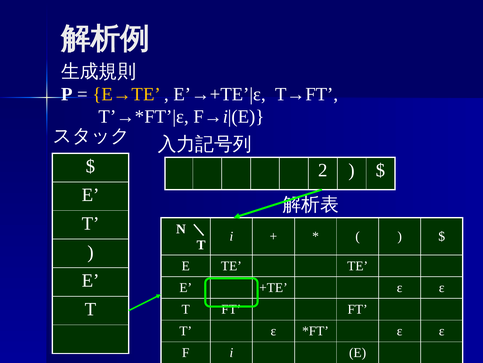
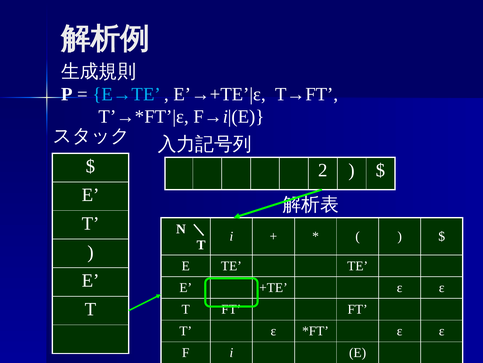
E→TE colour: yellow -> light blue
